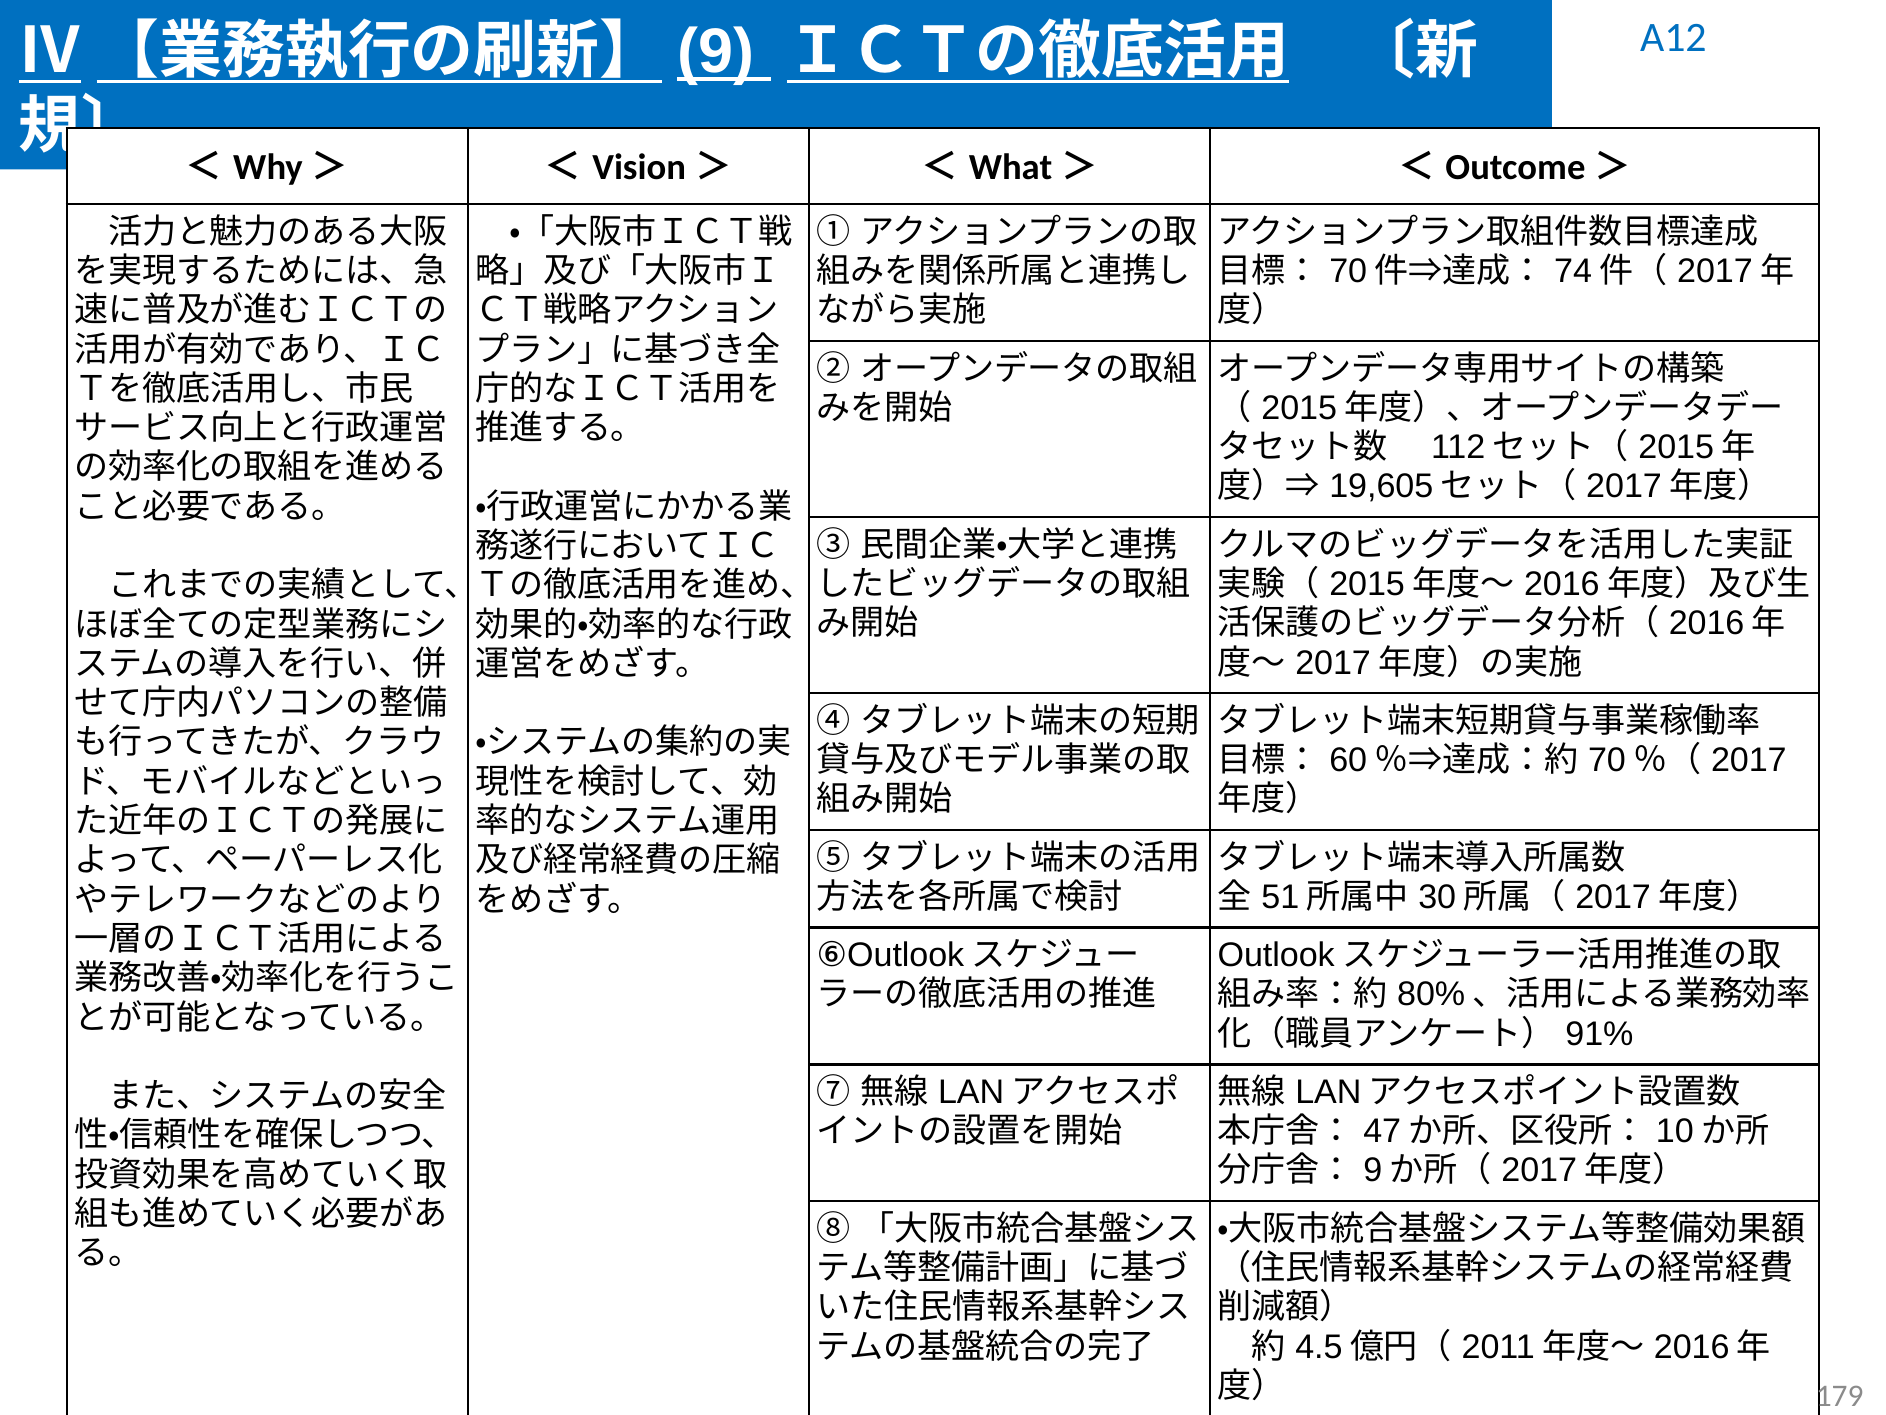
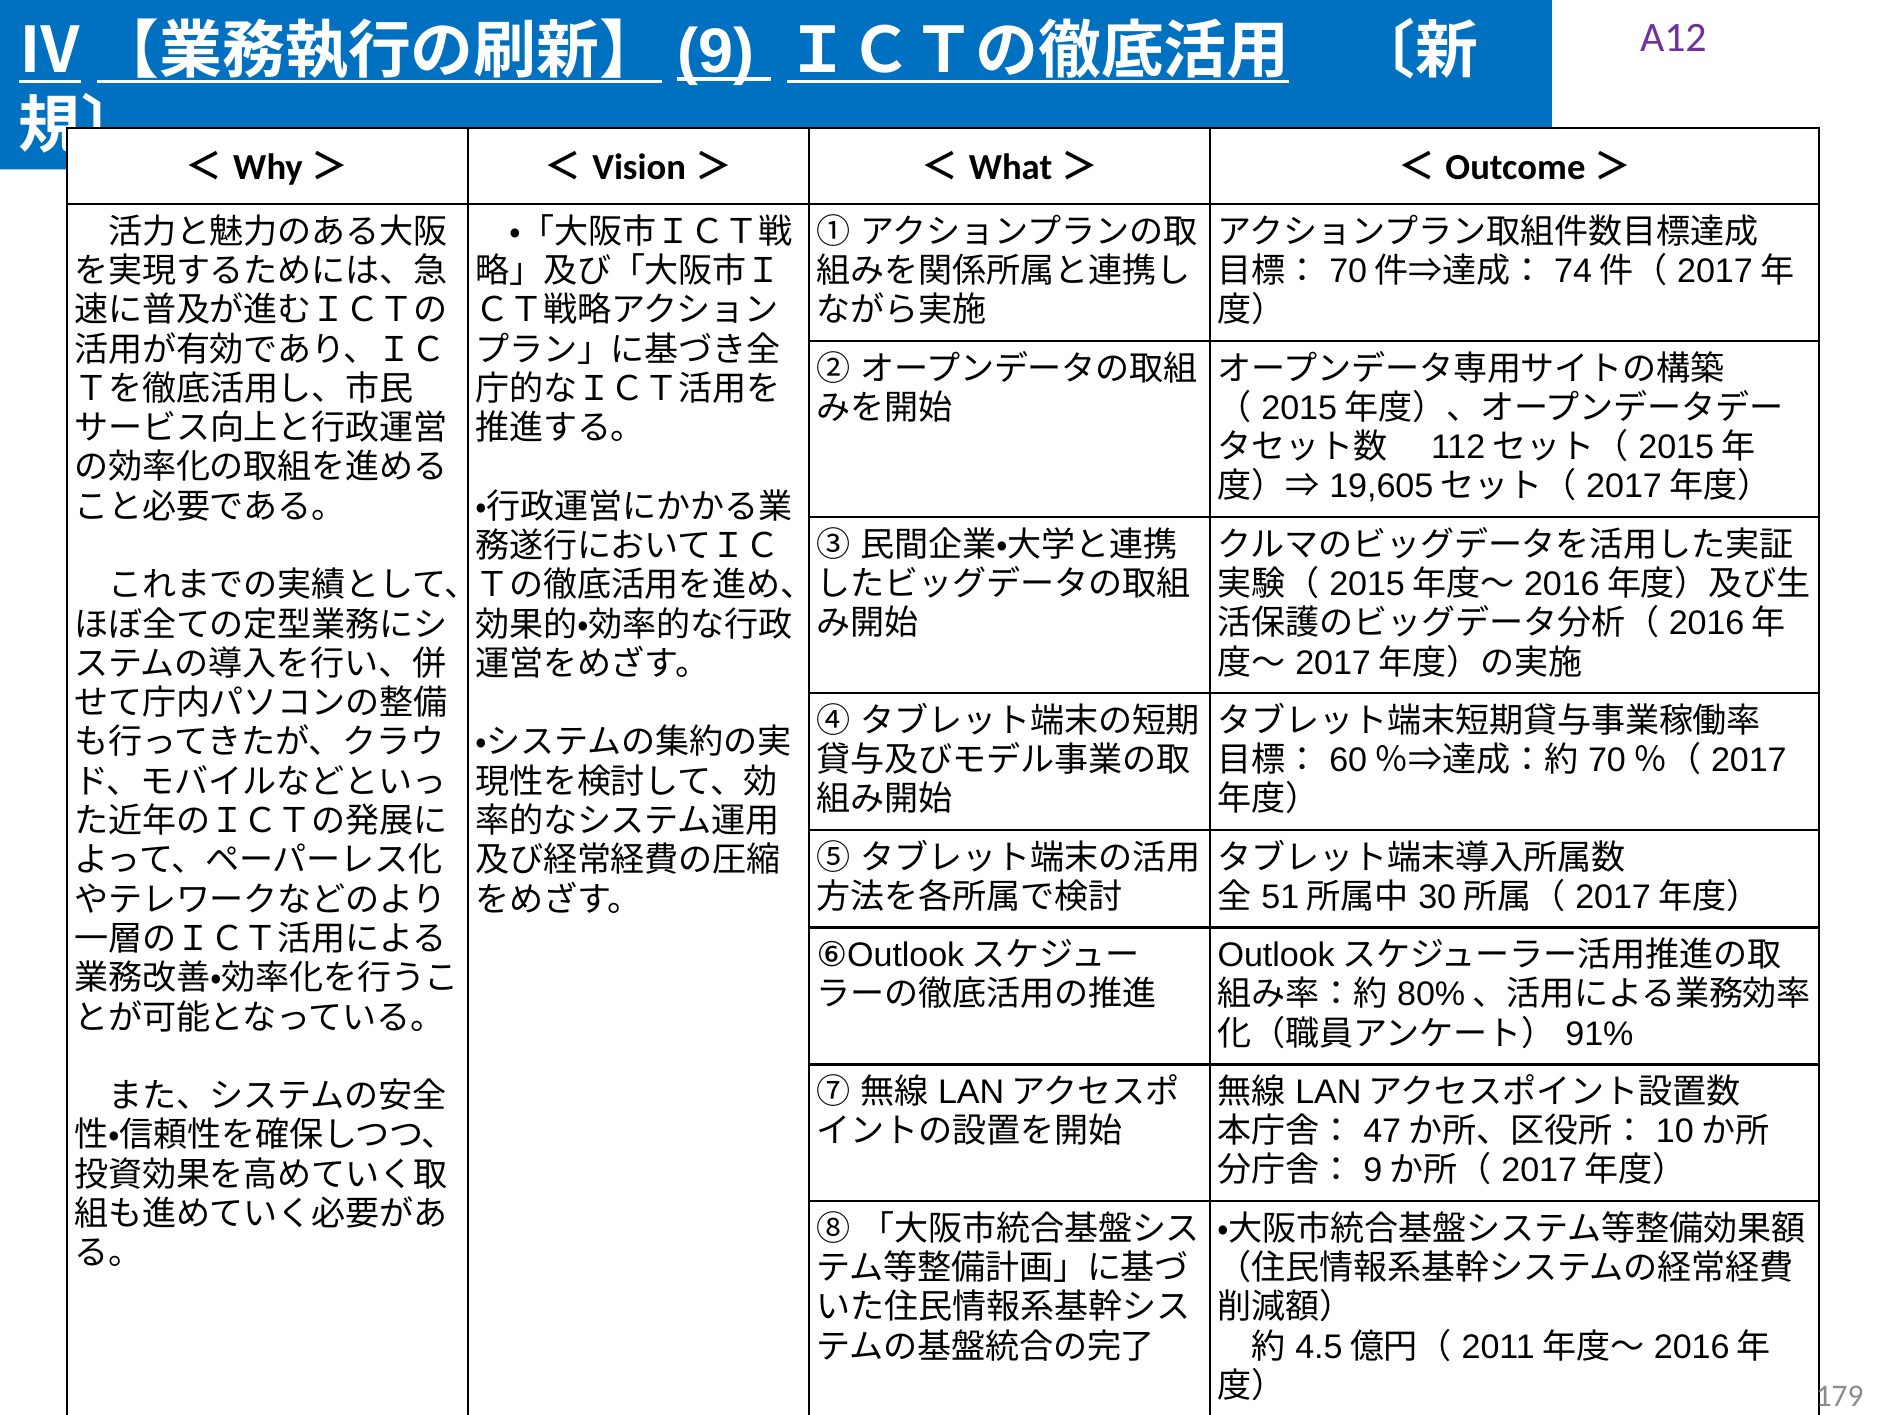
A12 colour: blue -> purple
